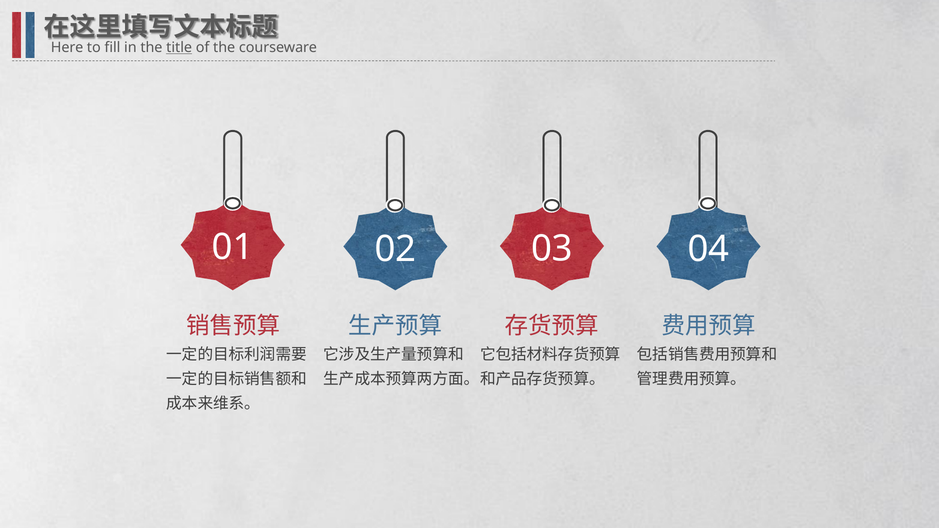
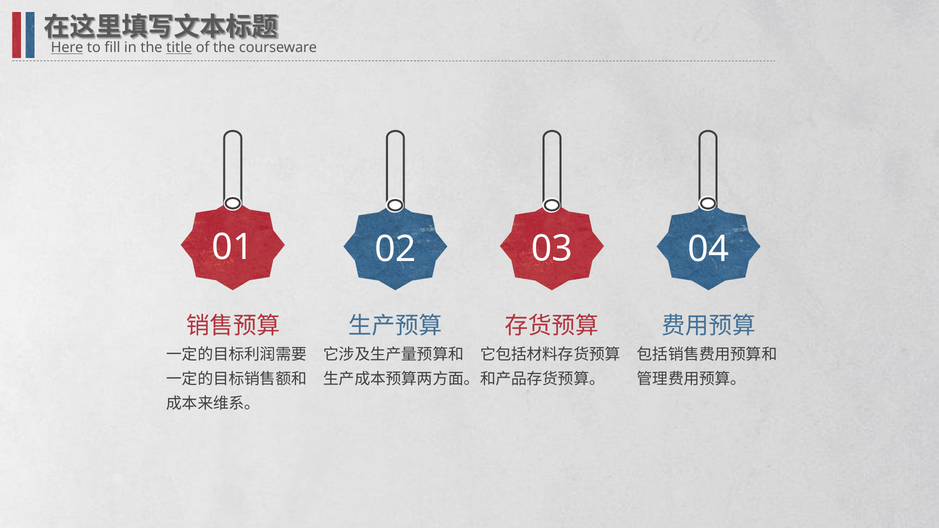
Here underline: none -> present
